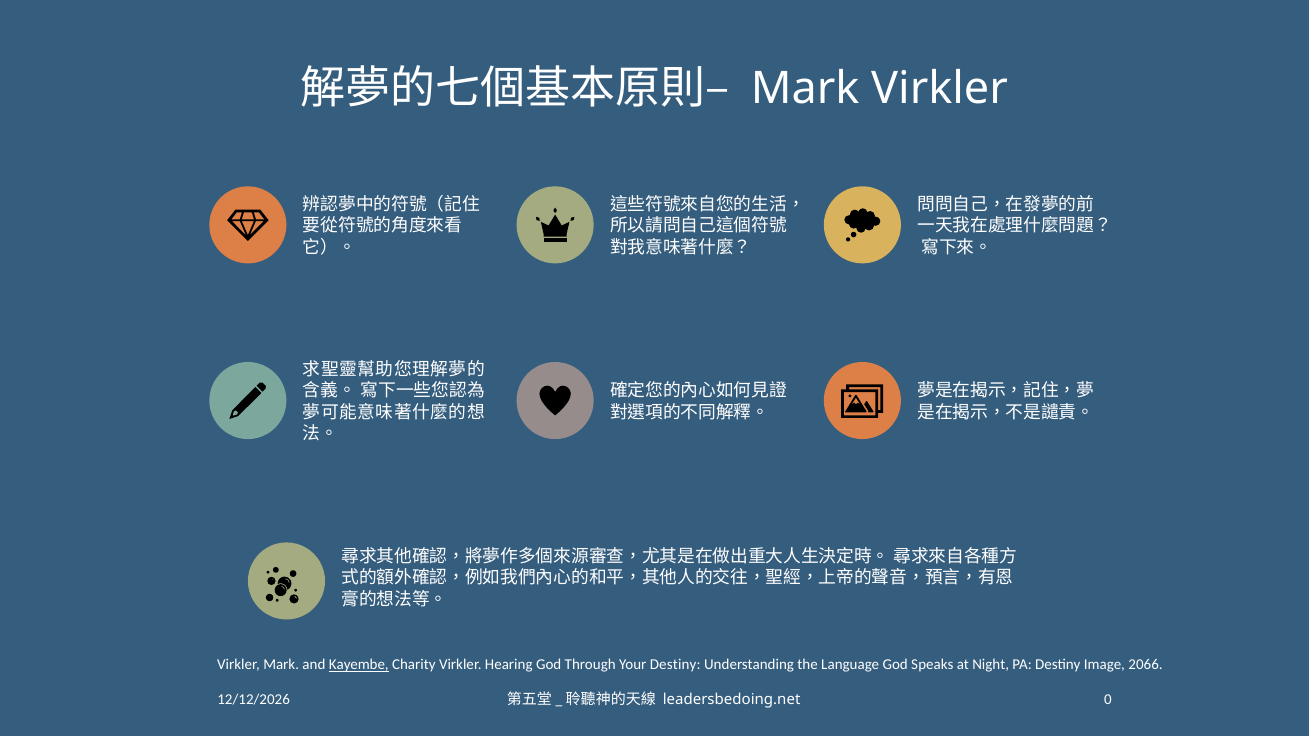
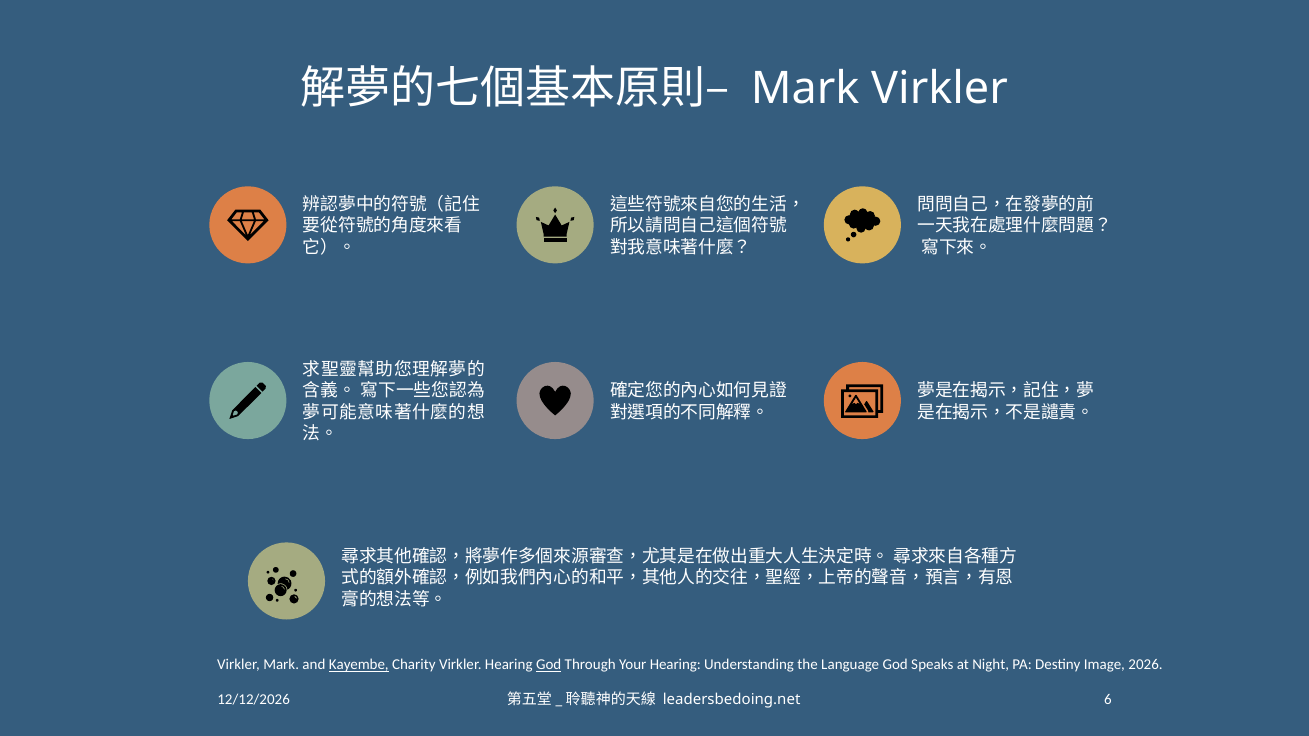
God at (549, 665) underline: none -> present
Your Destiny: Destiny -> Hearing
2066: 2066 -> 2026
0: 0 -> 6
